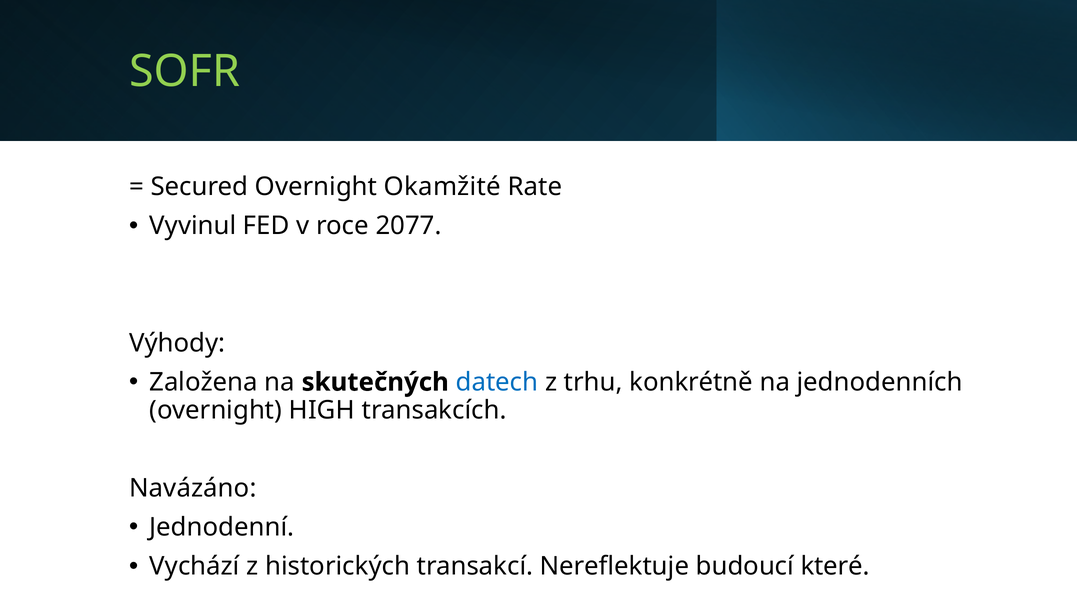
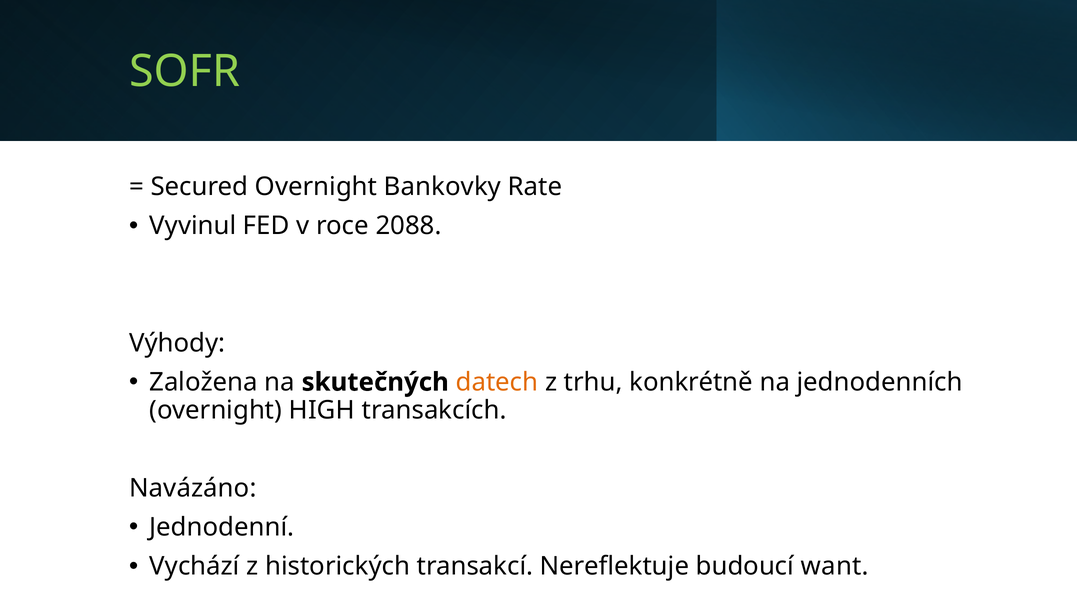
Okamžité: Okamžité -> Bankovky
2077: 2077 -> 2088
datech colour: blue -> orange
které: které -> want
